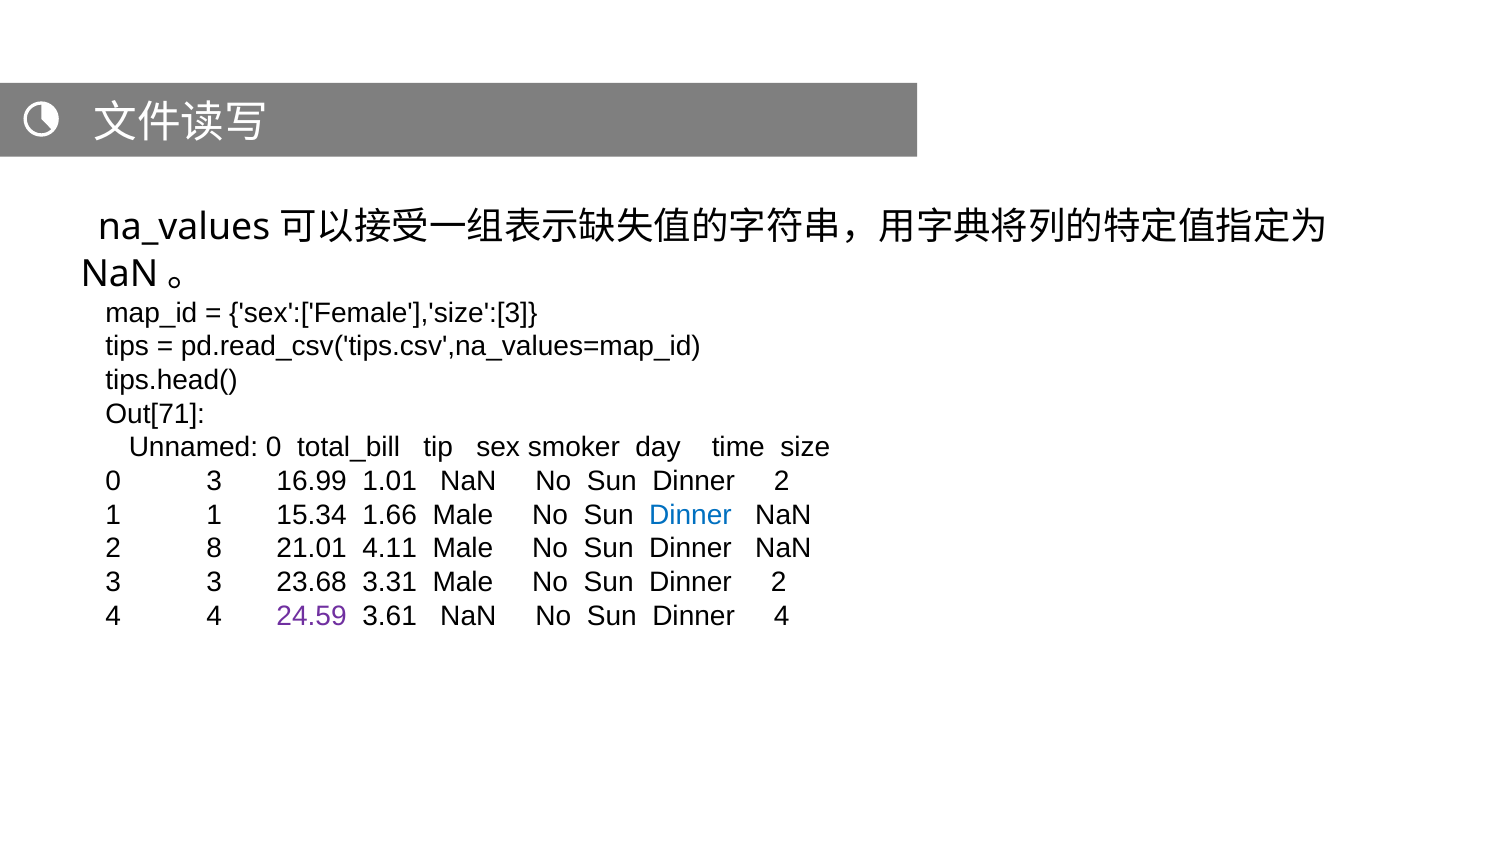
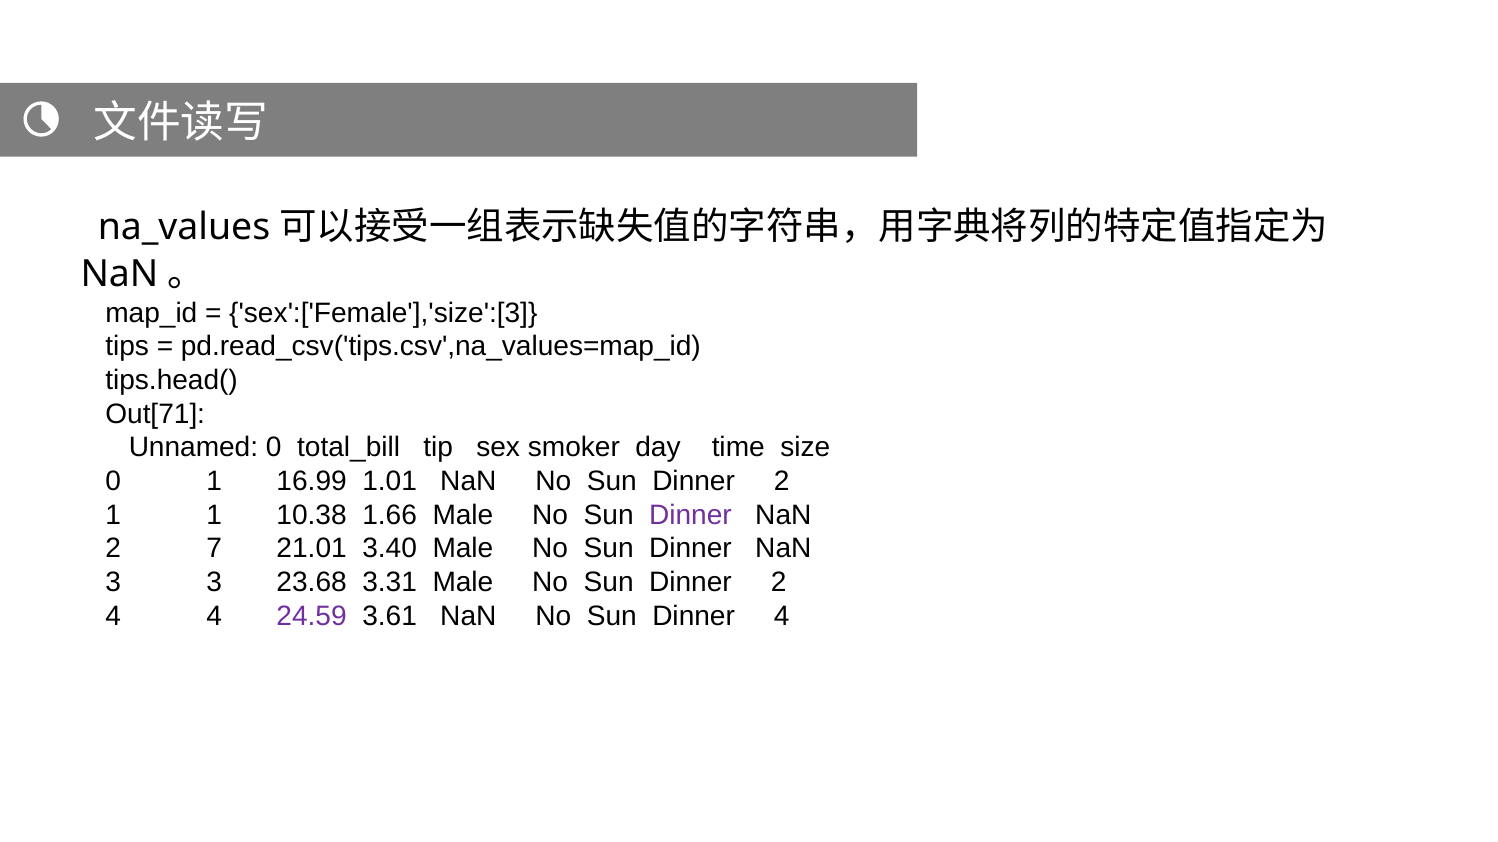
0 3: 3 -> 1
15.34: 15.34 -> 10.38
Dinner at (690, 515) colour: blue -> purple
2 8: 8 -> 7
4.11: 4.11 -> 3.40
